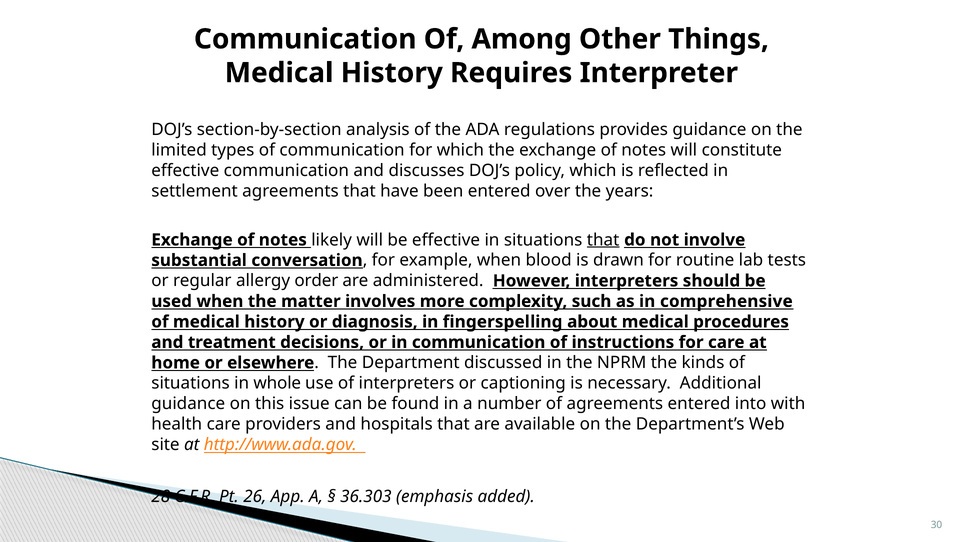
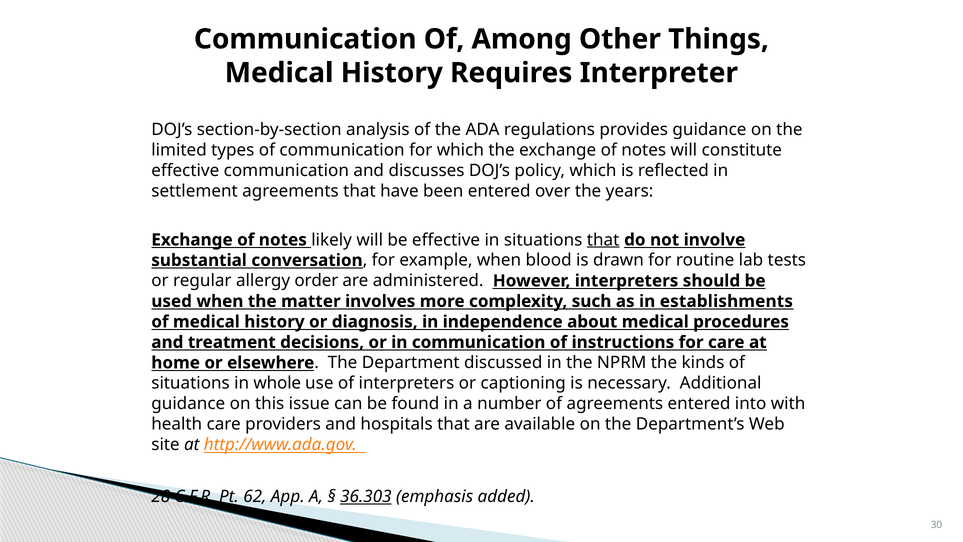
comprehensive: comprehensive -> establishments
fingerspelling: fingerspelling -> independence
26: 26 -> 62
36.303 underline: none -> present
